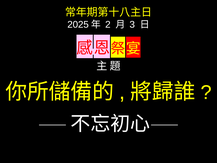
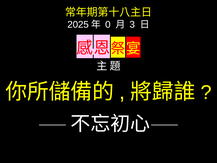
2: 2 -> 0
